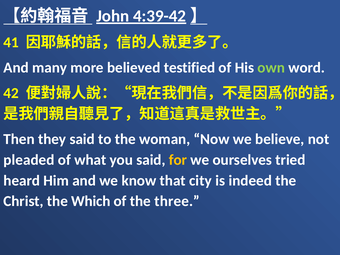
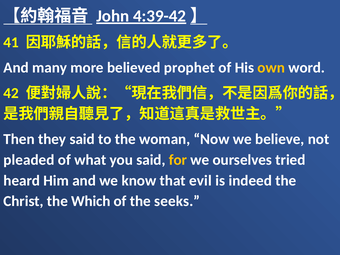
testified: testified -> prophet
own colour: light green -> yellow
city: city -> evil
three: three -> seeks
